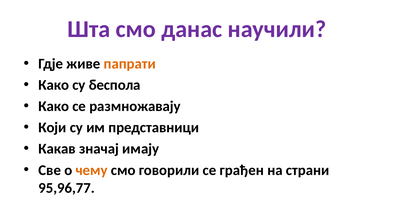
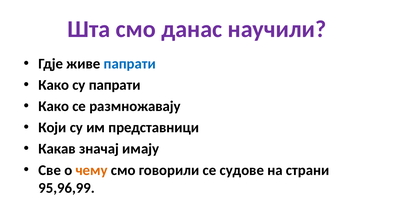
папрати at (130, 64) colour: orange -> blue
су беспола: беспола -> папрати
грађен: грађен -> судове
95,96,77: 95,96,77 -> 95,96,99
